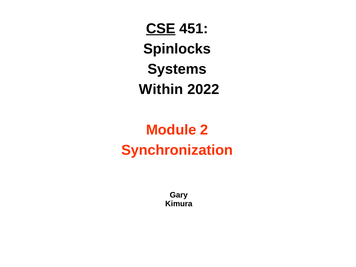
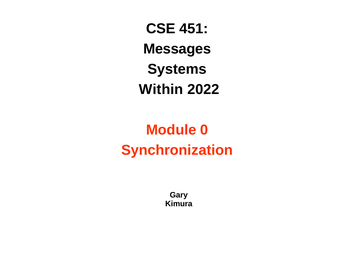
CSE underline: present -> none
Spinlocks: Spinlocks -> Messages
2: 2 -> 0
